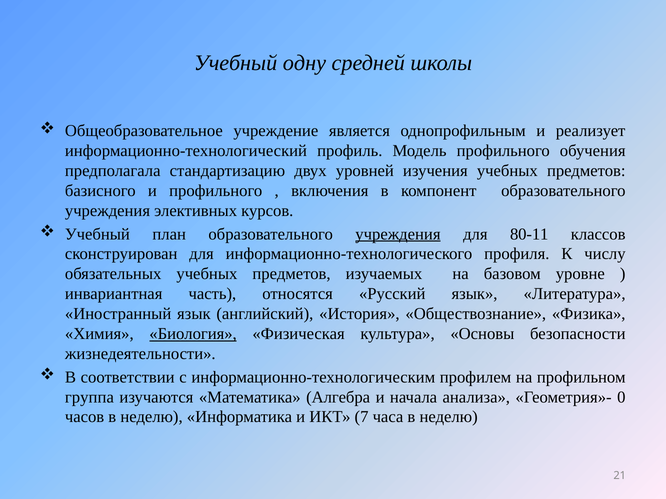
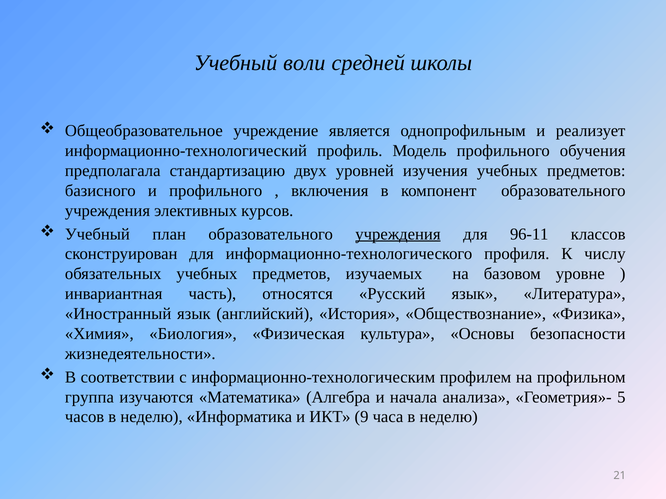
одну: одну -> воли
80-11: 80-11 -> 96-11
Биология underline: present -> none
0: 0 -> 5
7: 7 -> 9
